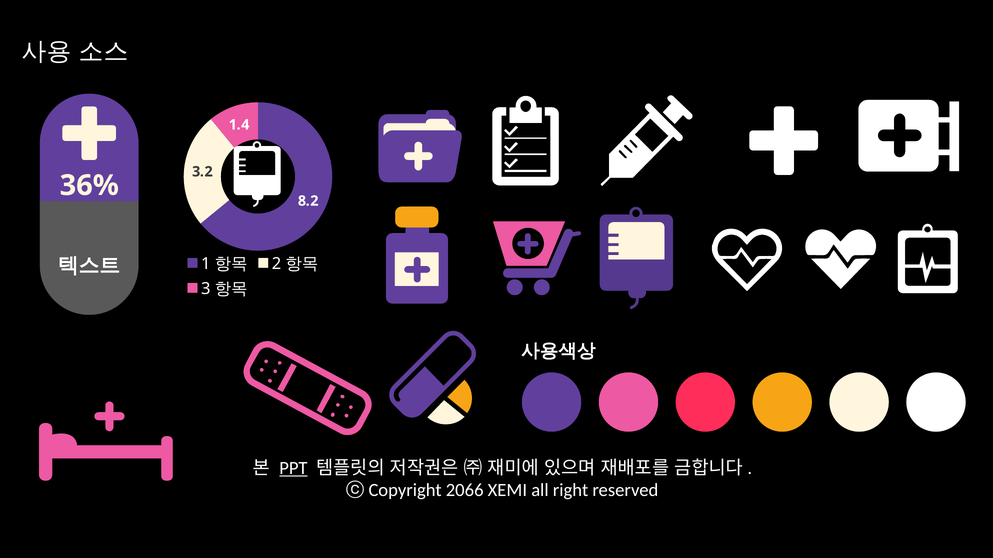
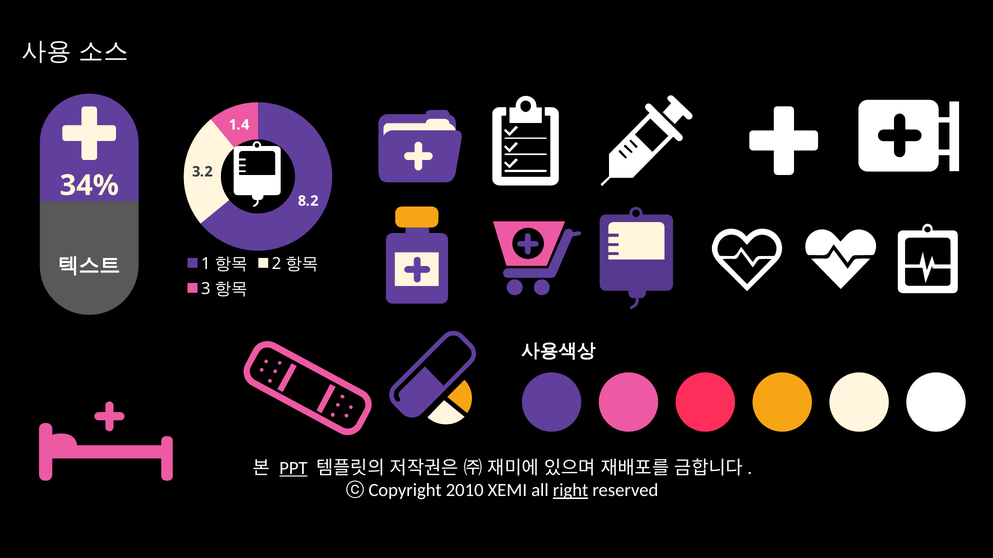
36%: 36% -> 34%
2066: 2066 -> 2010
right underline: none -> present
